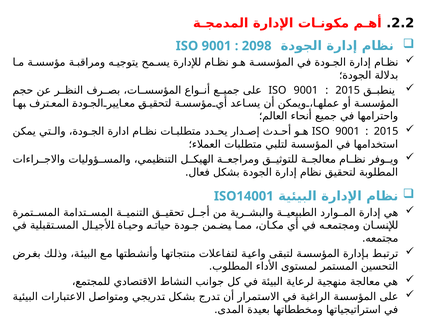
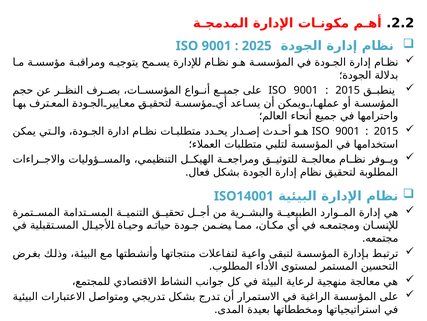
2098: 2098 -> 2025
